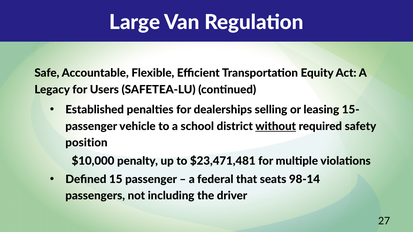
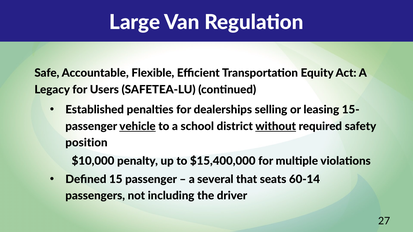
vehicle underline: none -> present
$23,471,481: $23,471,481 -> $15,400,000
federal: federal -> several
98-14: 98-14 -> 60-14
